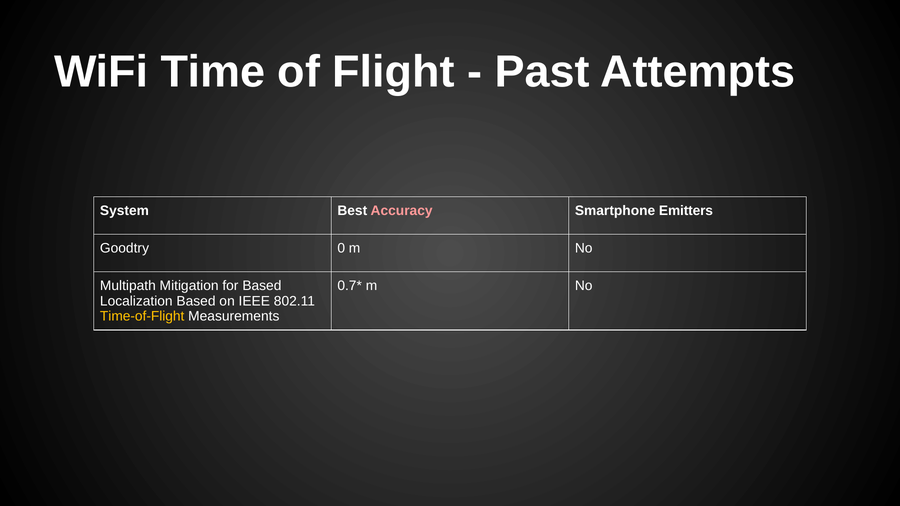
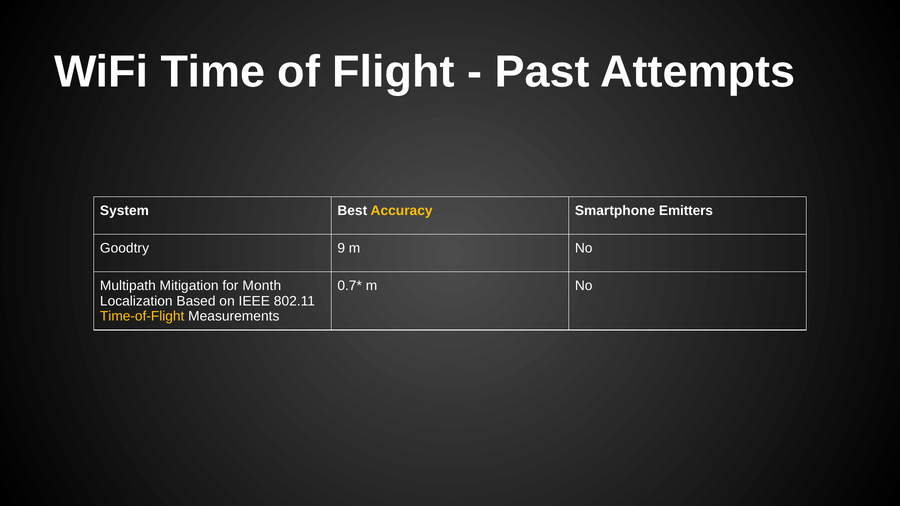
Accuracy colour: pink -> yellow
0: 0 -> 9
for Based: Based -> Month
